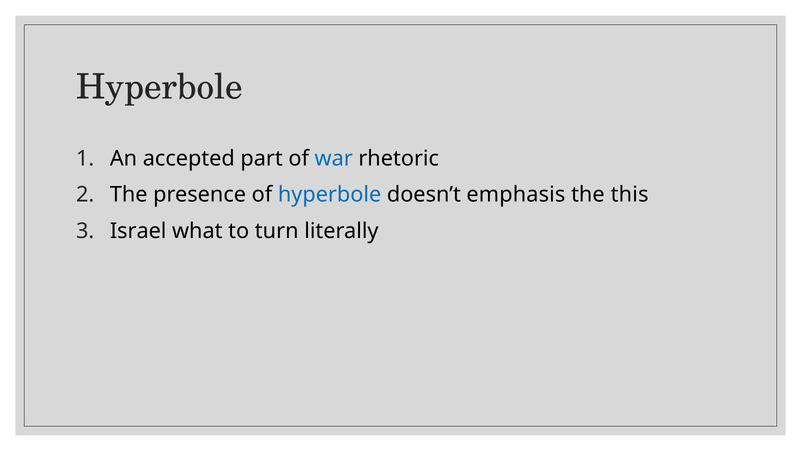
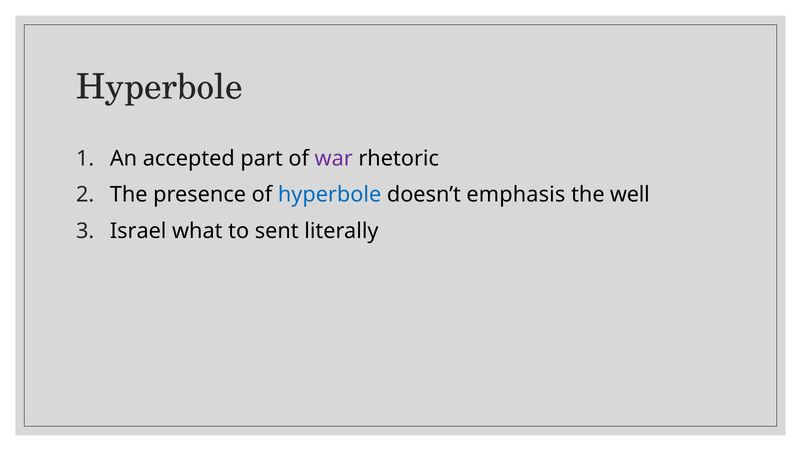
war colour: blue -> purple
this: this -> well
turn: turn -> sent
